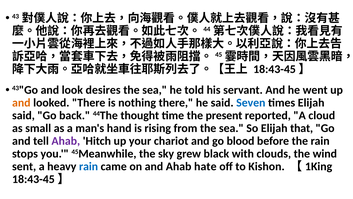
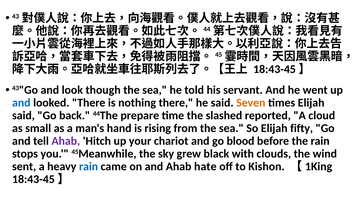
desires: desires -> though
and at (21, 103) colour: orange -> blue
Seven colour: blue -> orange
thought: thought -> prepare
present: present -> slashed
that: that -> fifty
